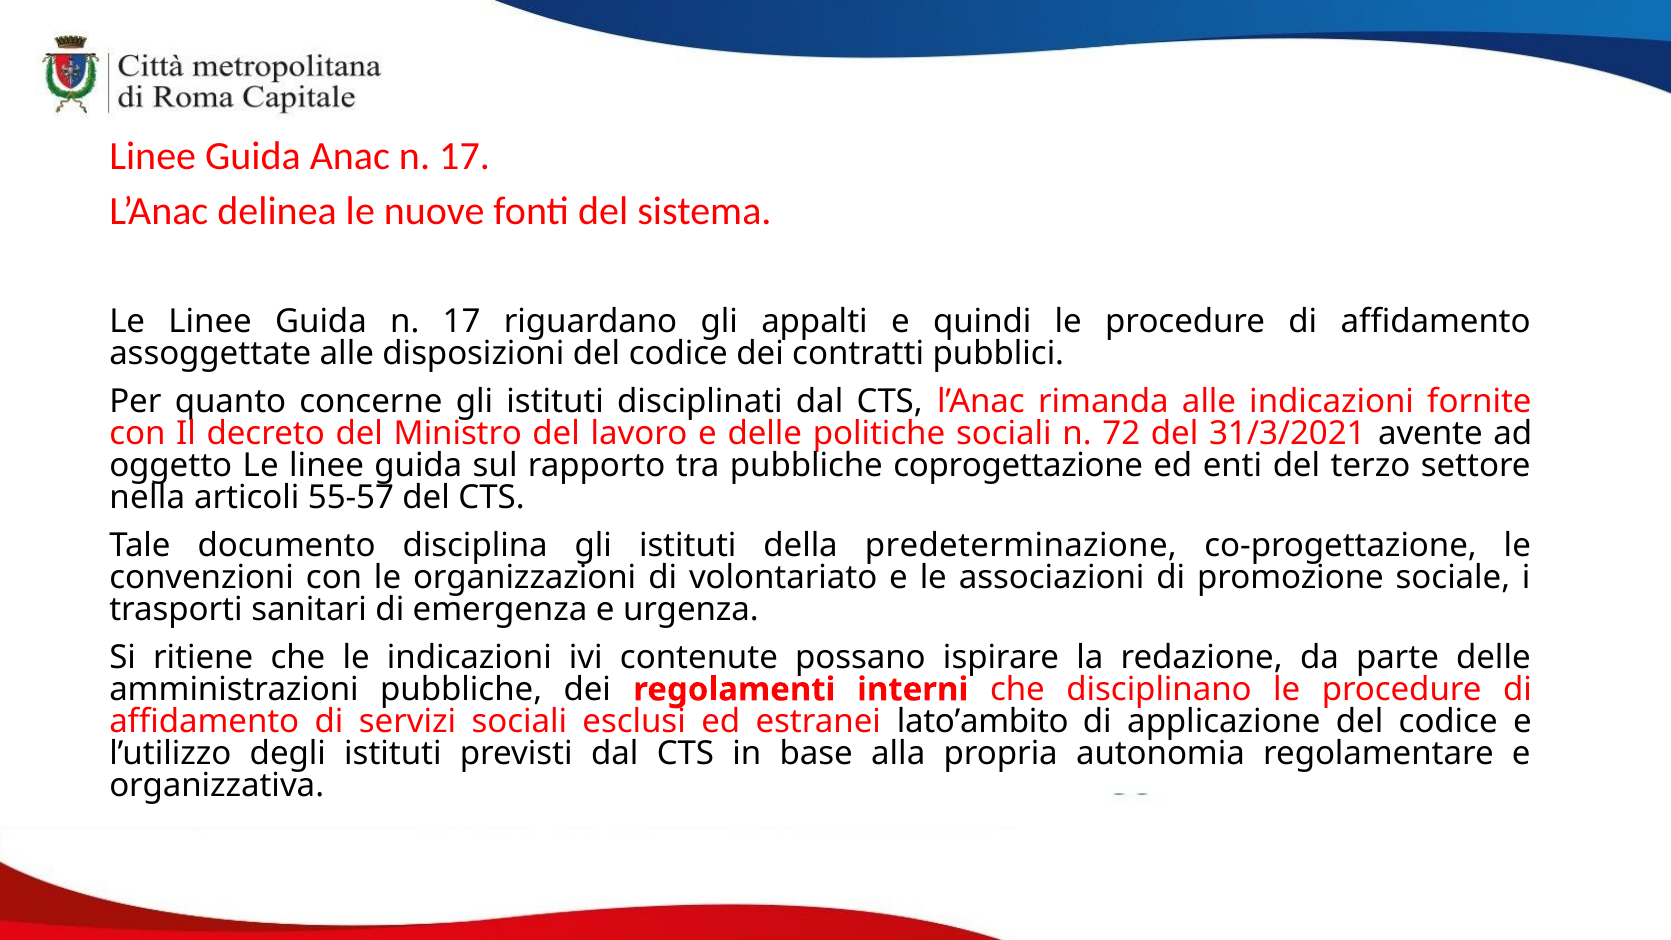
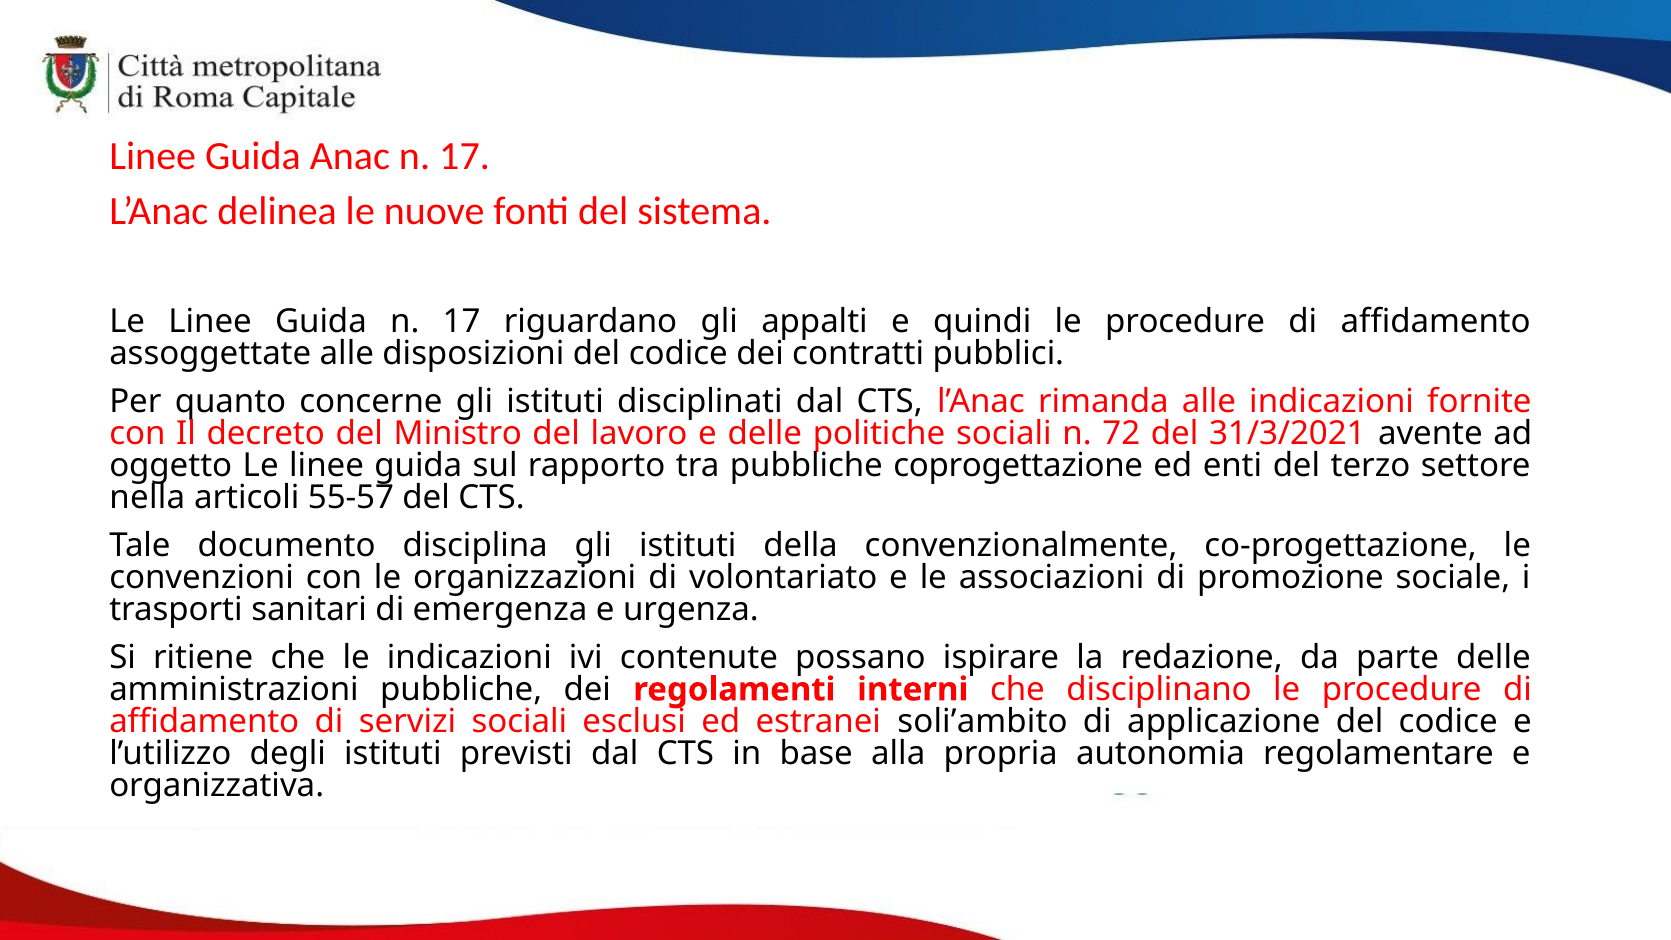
predeterminazione: predeterminazione -> convenzionalmente
lato’ambito: lato’ambito -> soli’ambito
